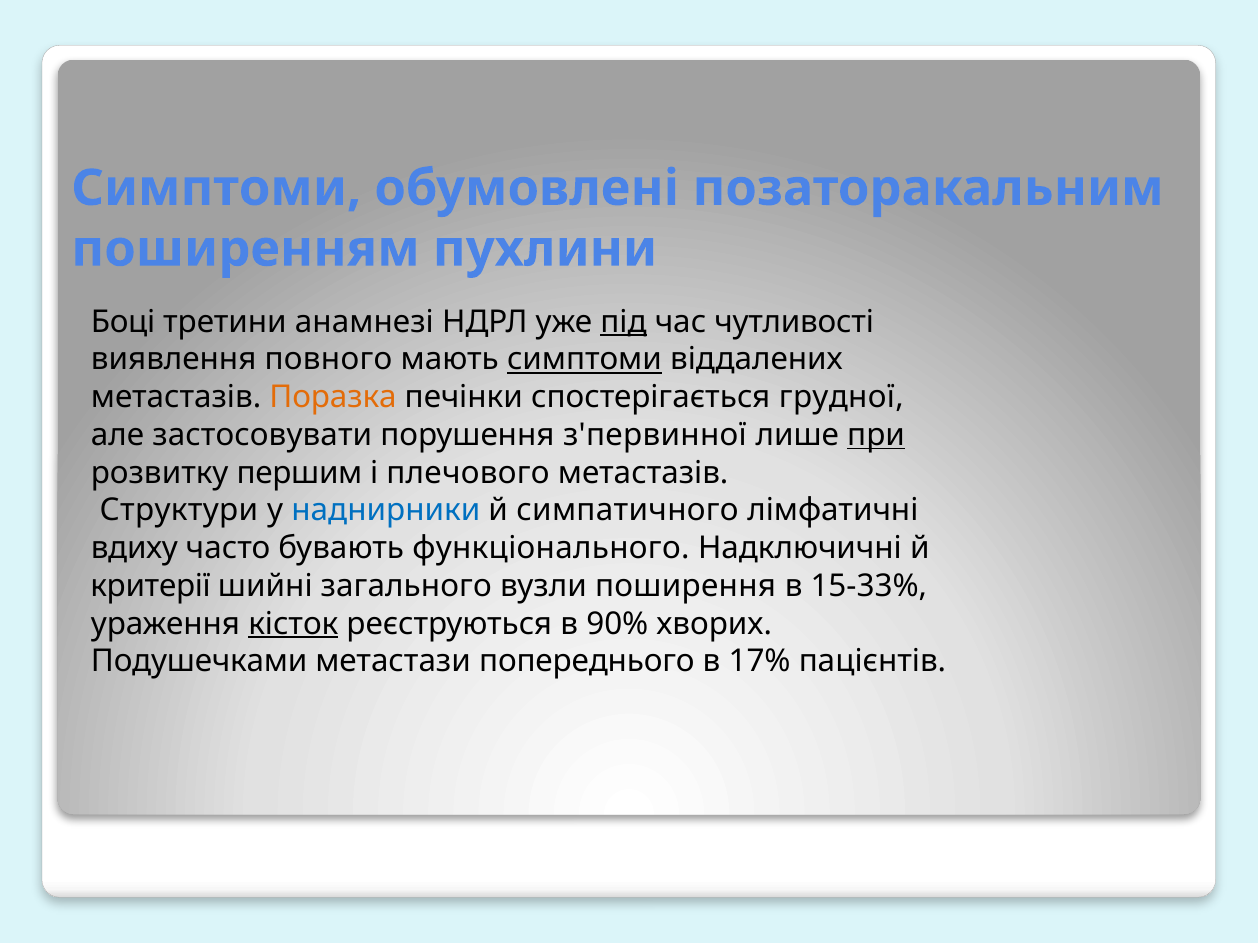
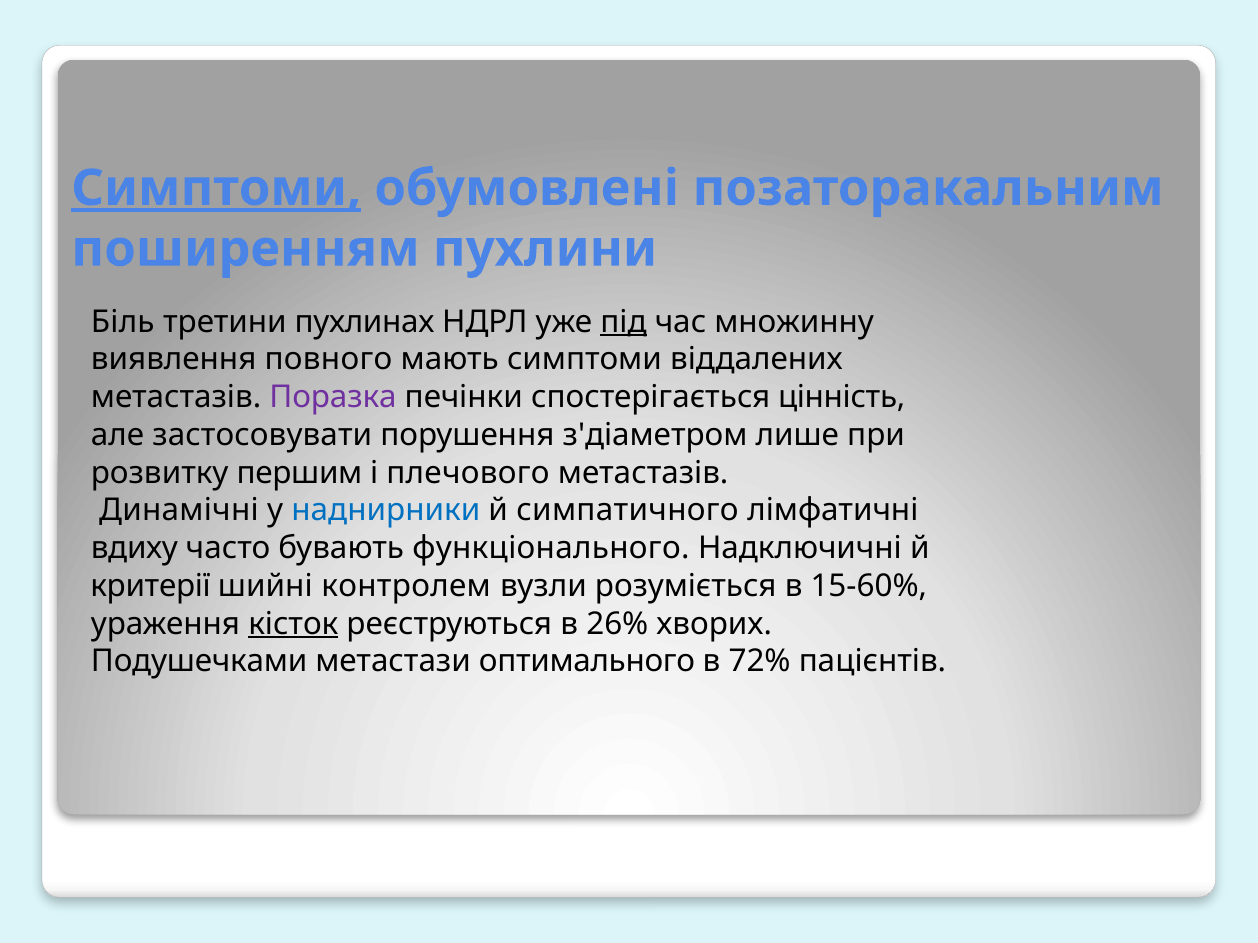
Симптоми at (216, 188) underline: none -> present
Боці: Боці -> Біль
анамнезі: анамнезі -> пухлинах
чутливості: чутливості -> множинну
симптоми at (584, 360) underline: present -> none
Поразка colour: orange -> purple
грудної: грудної -> цінність
з'первинної: з'первинної -> з'діаметром
при underline: present -> none
Структури: Структури -> Динамічні
загального: загального -> контролем
поширення: поширення -> розуміється
15-33%: 15-33% -> 15-60%
90%: 90% -> 26%
попереднього: попереднього -> оптимального
17%: 17% -> 72%
